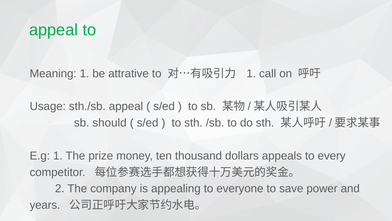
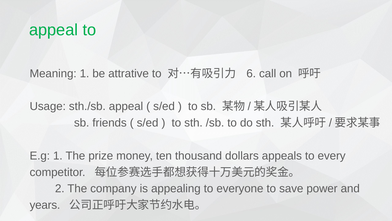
1 at (251, 73): 1 -> 6
should: should -> friends
